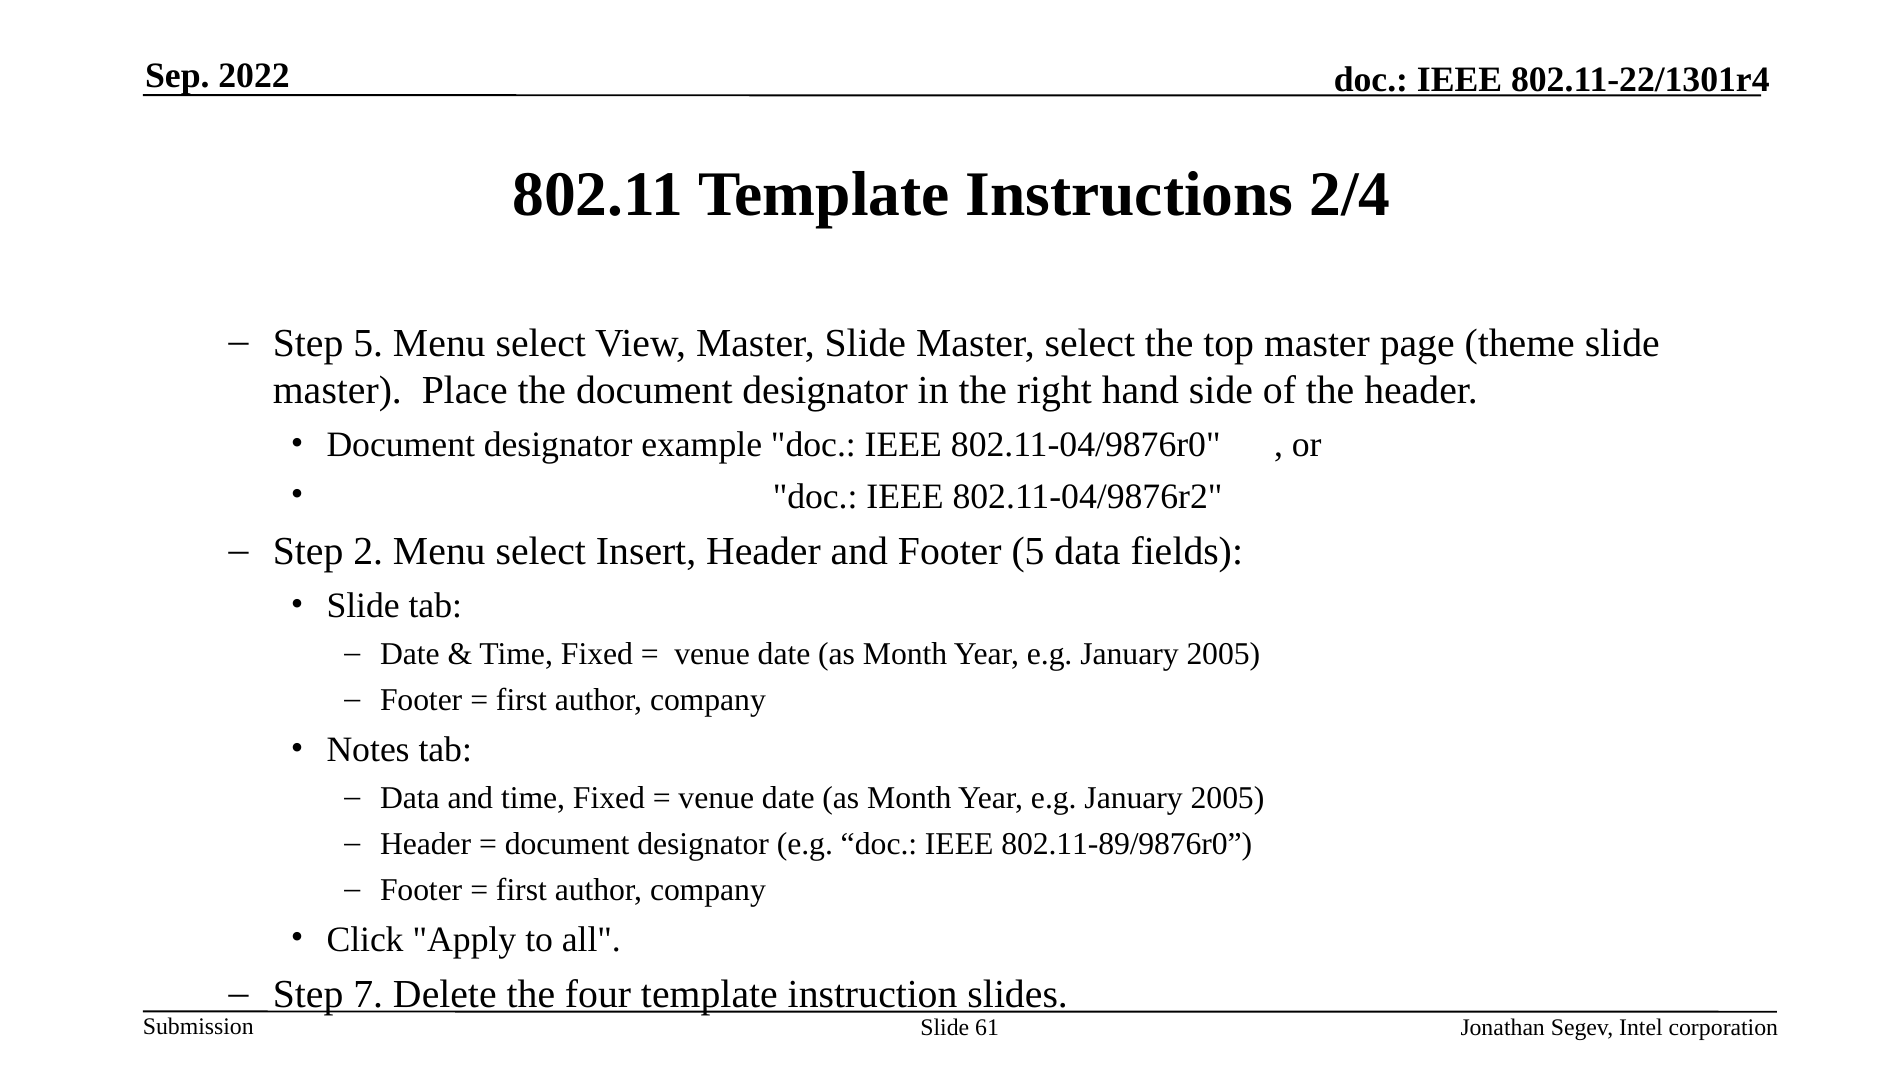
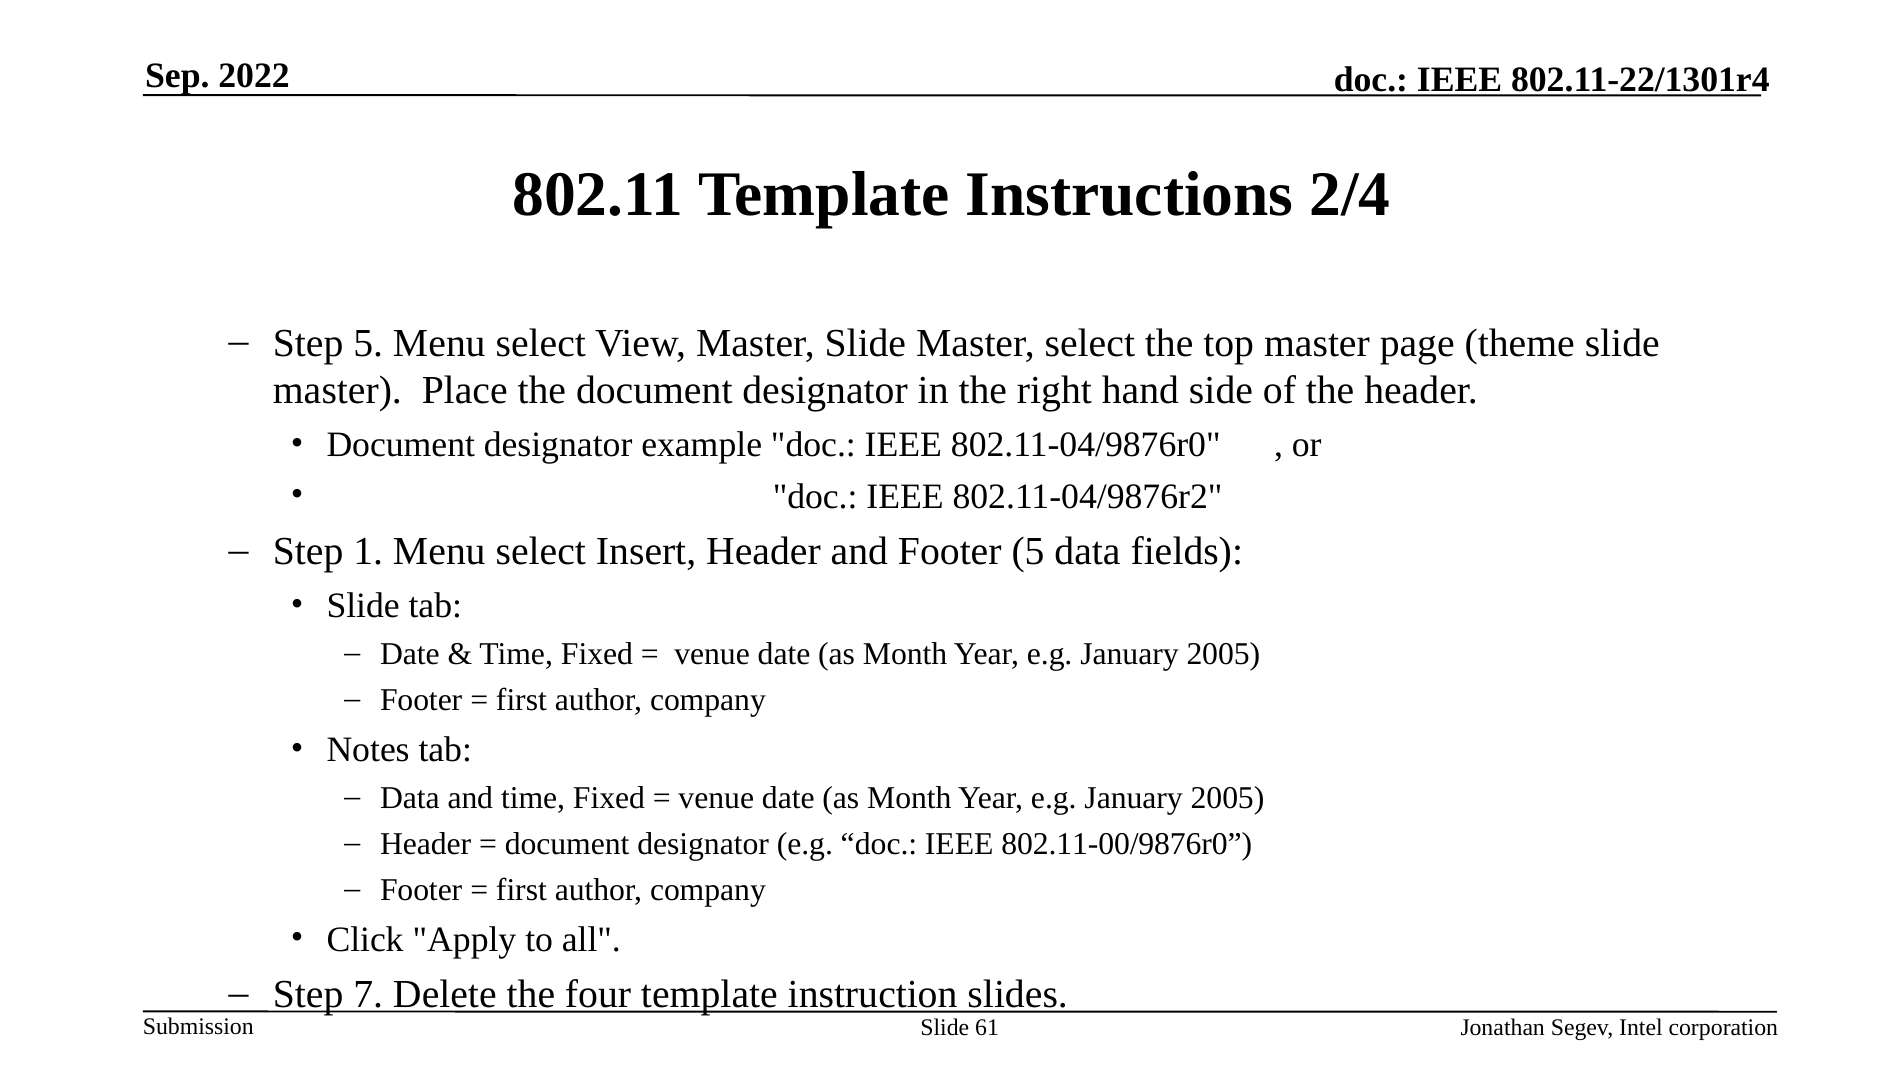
2: 2 -> 1
802.11-89/9876r0: 802.11-89/9876r0 -> 802.11-00/9876r0
